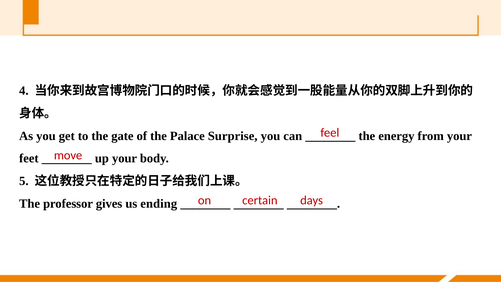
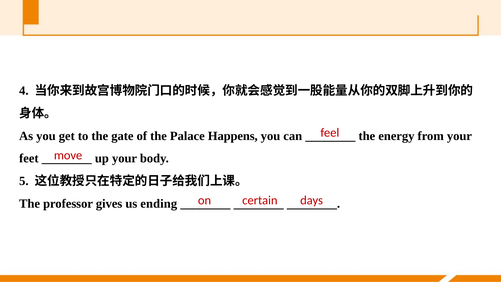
Surprise: Surprise -> Happens
